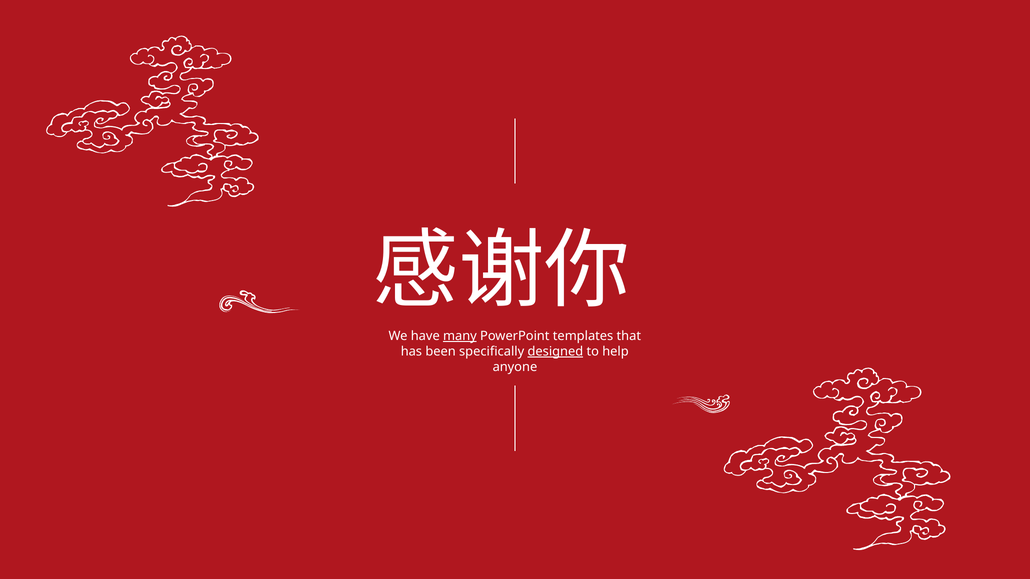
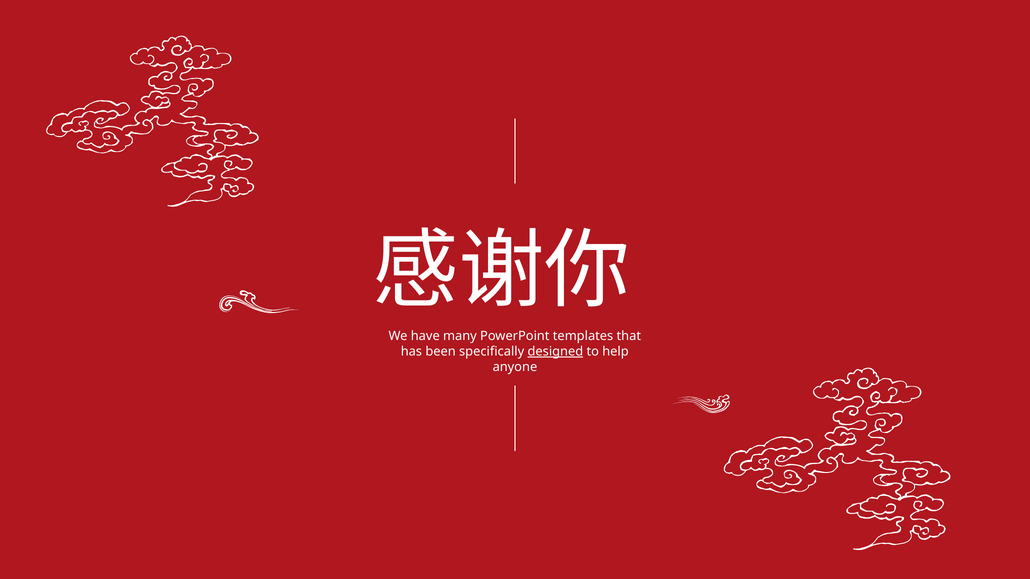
many underline: present -> none
